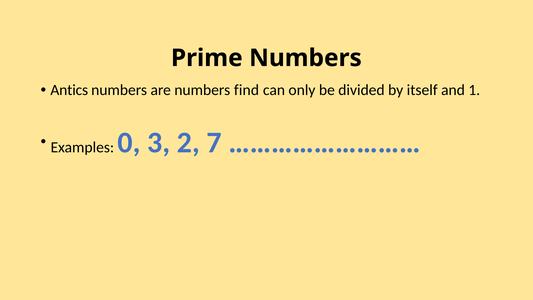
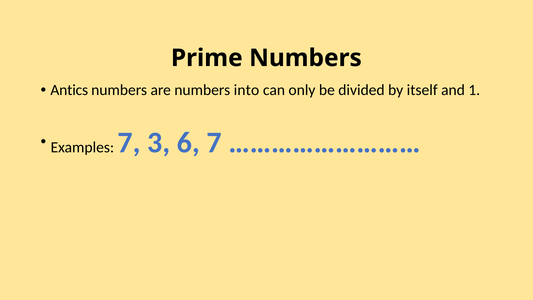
find: find -> into
Examples 0: 0 -> 7
2: 2 -> 6
